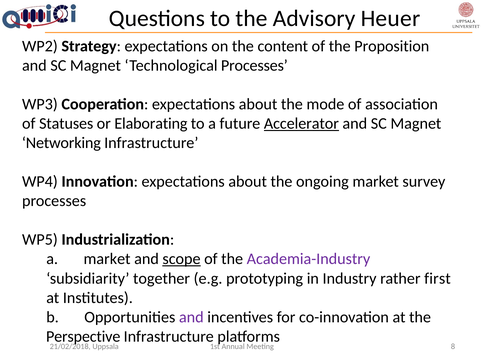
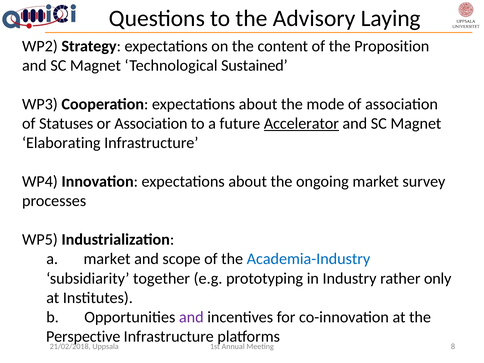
Heuer: Heuer -> Laying
Technological Processes: Processes -> Sustained
or Elaborating: Elaborating -> Association
Networking: Networking -> Elaborating
scope underline: present -> none
Academia-Industry colour: purple -> blue
first: first -> only
